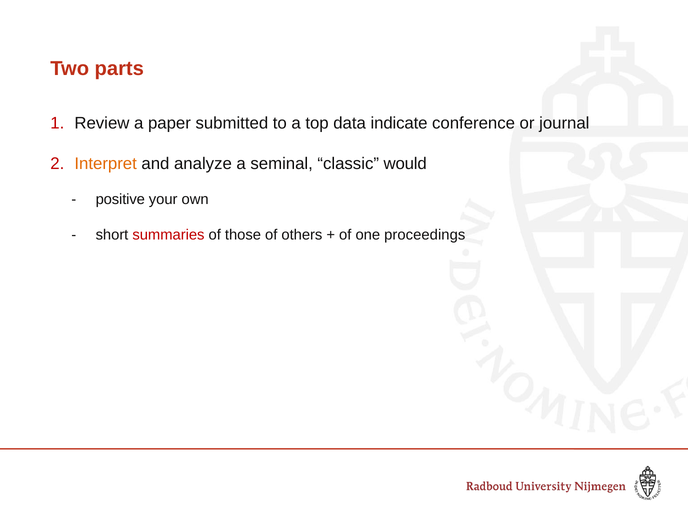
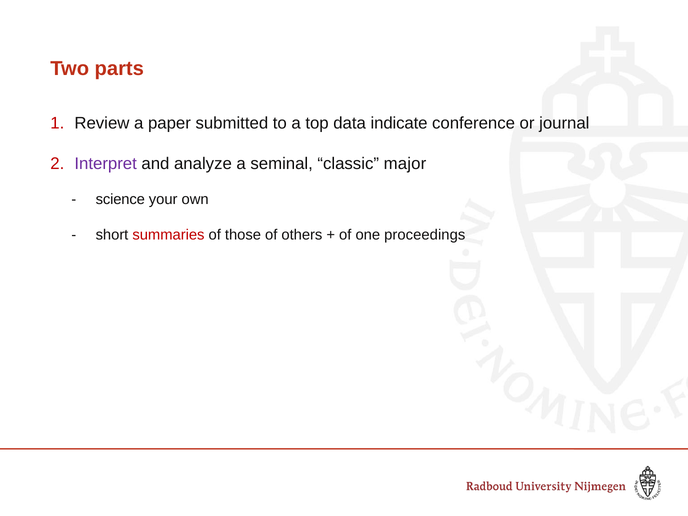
Interpret colour: orange -> purple
would: would -> major
positive: positive -> science
